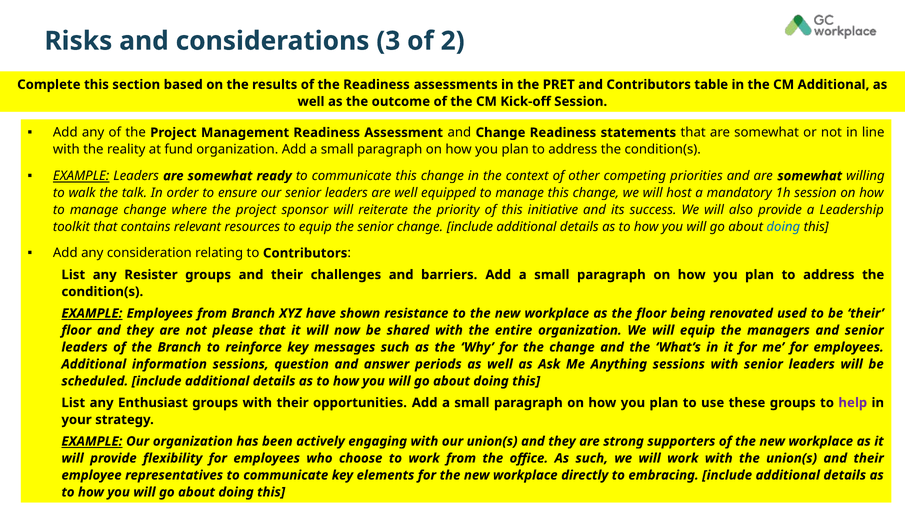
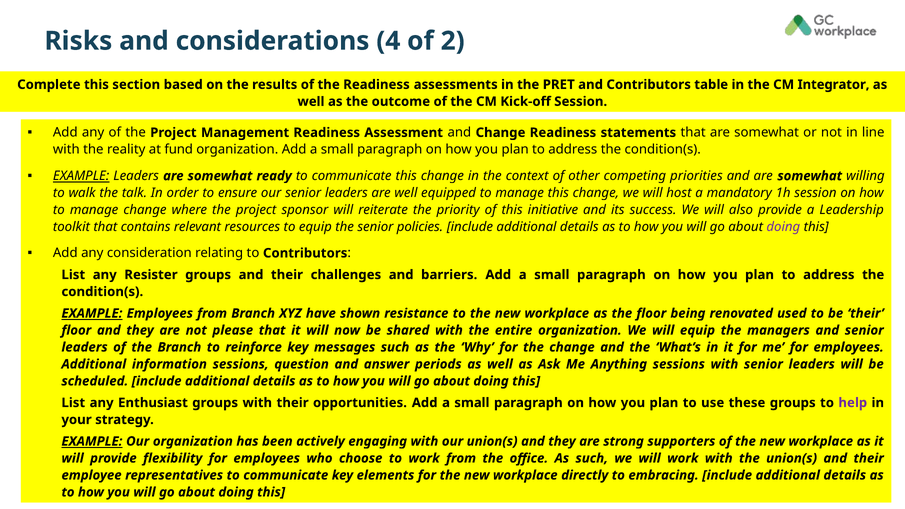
3: 3 -> 4
CM Additional: Additional -> Integrator
senior change: change -> policies
doing at (783, 227) colour: blue -> purple
